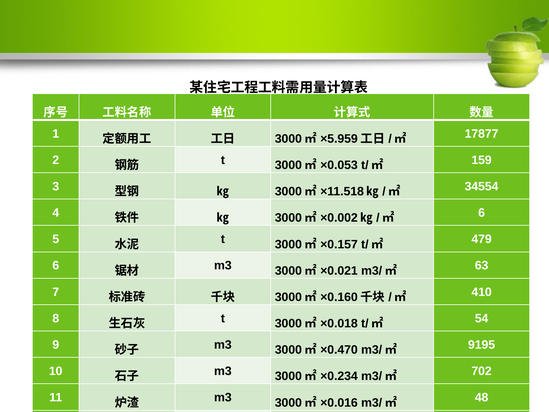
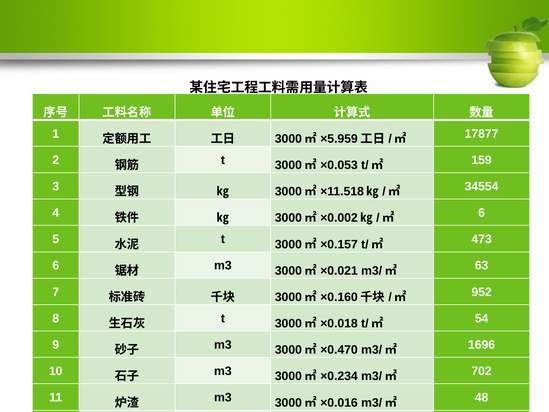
479: 479 -> 473
410: 410 -> 952
9195: 9195 -> 1696
